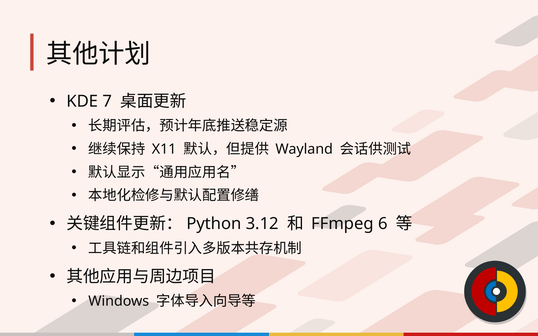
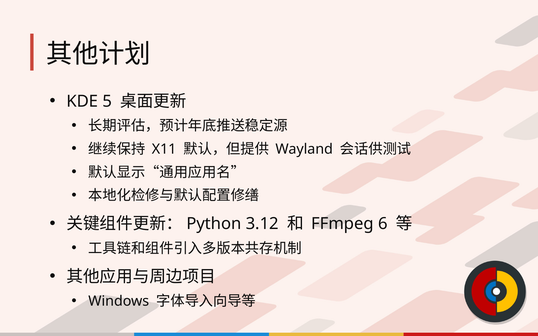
7: 7 -> 5
